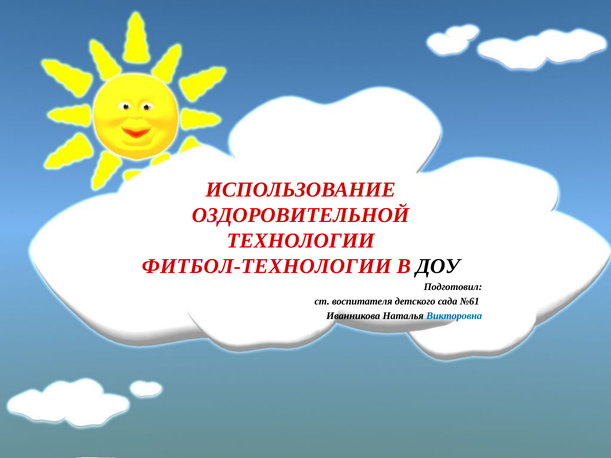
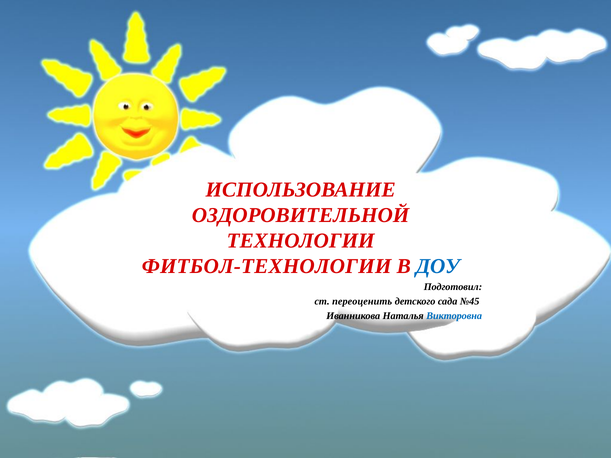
ДОУ colour: black -> blue
воспитателя: воспитателя -> переоценить
№61: №61 -> №45
